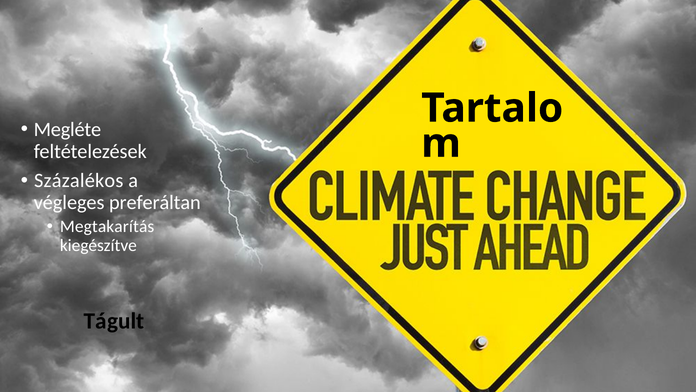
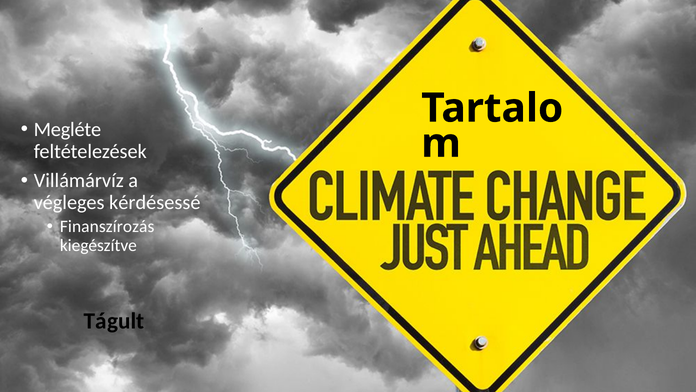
Százalékos: Százalékos -> Villámárvíz
preferáltan: preferáltan -> kérdésessé
Megtakarítás: Megtakarítás -> Finanszírozás
